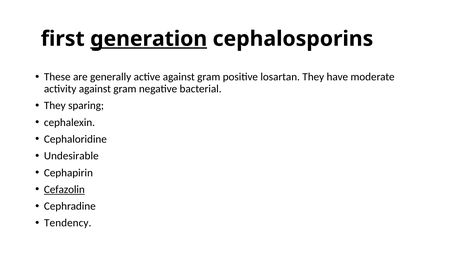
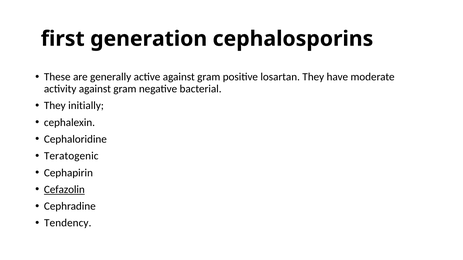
generation underline: present -> none
sparing: sparing -> initially
Undesirable: Undesirable -> Teratogenic
